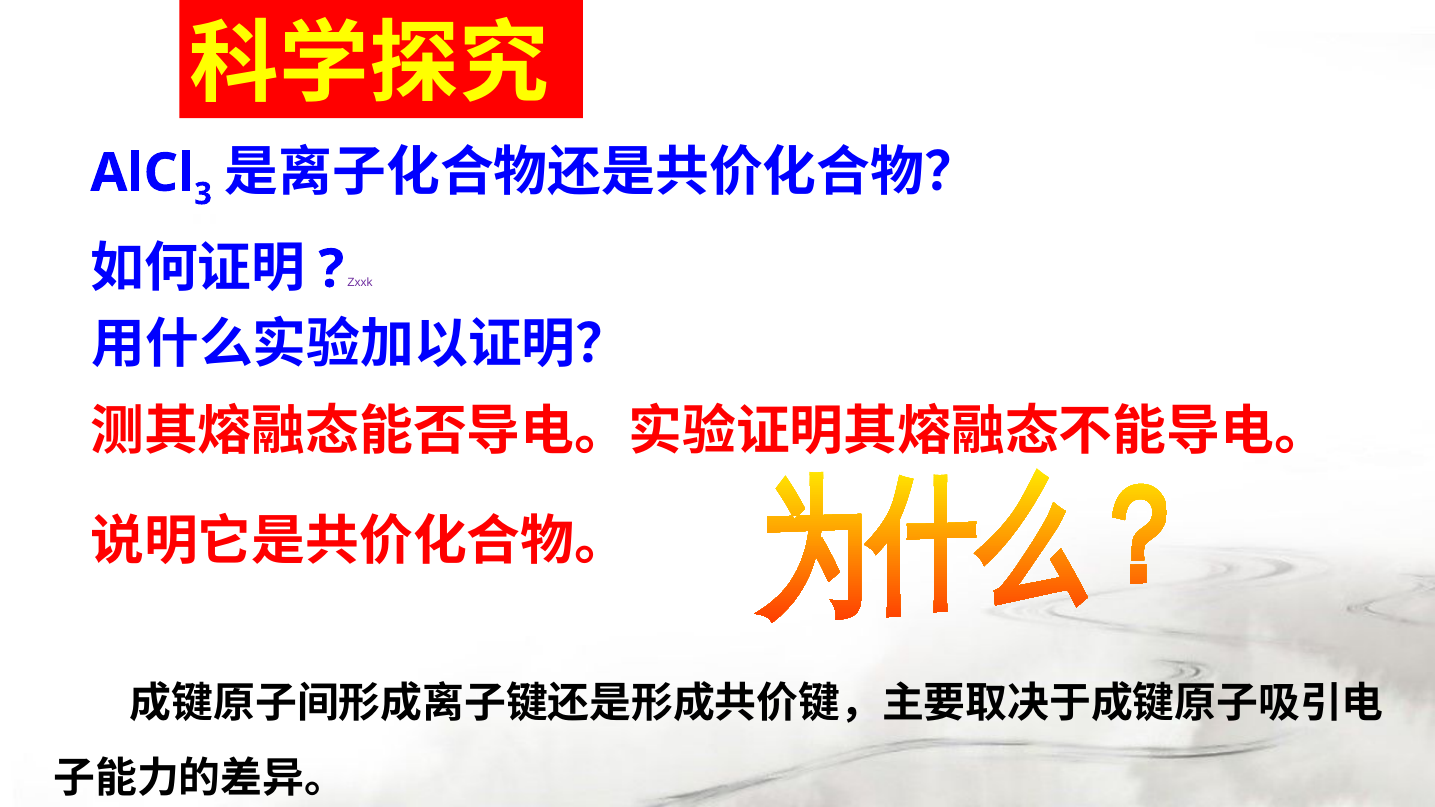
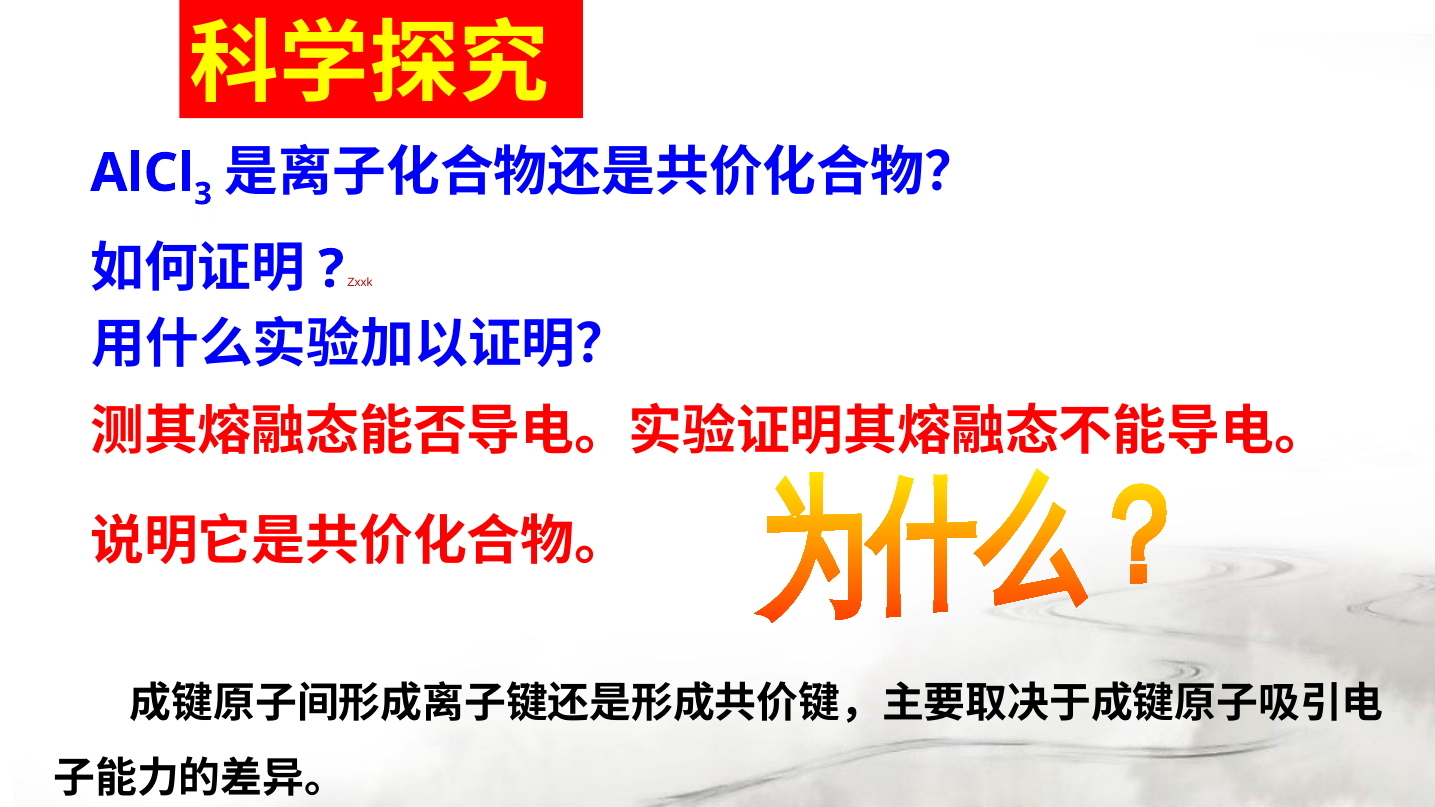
Zxxk colour: purple -> red
